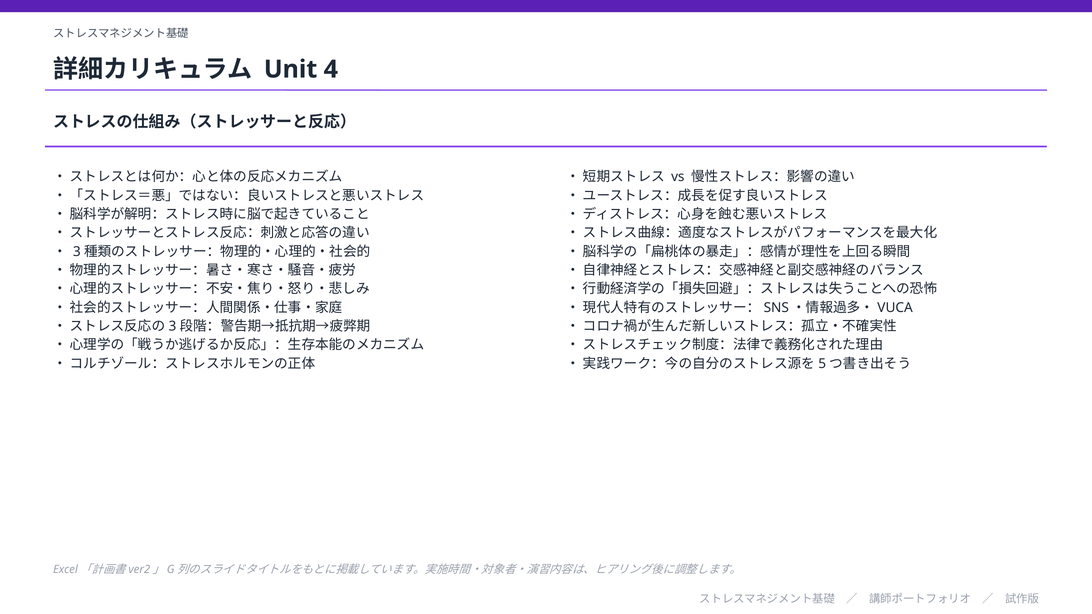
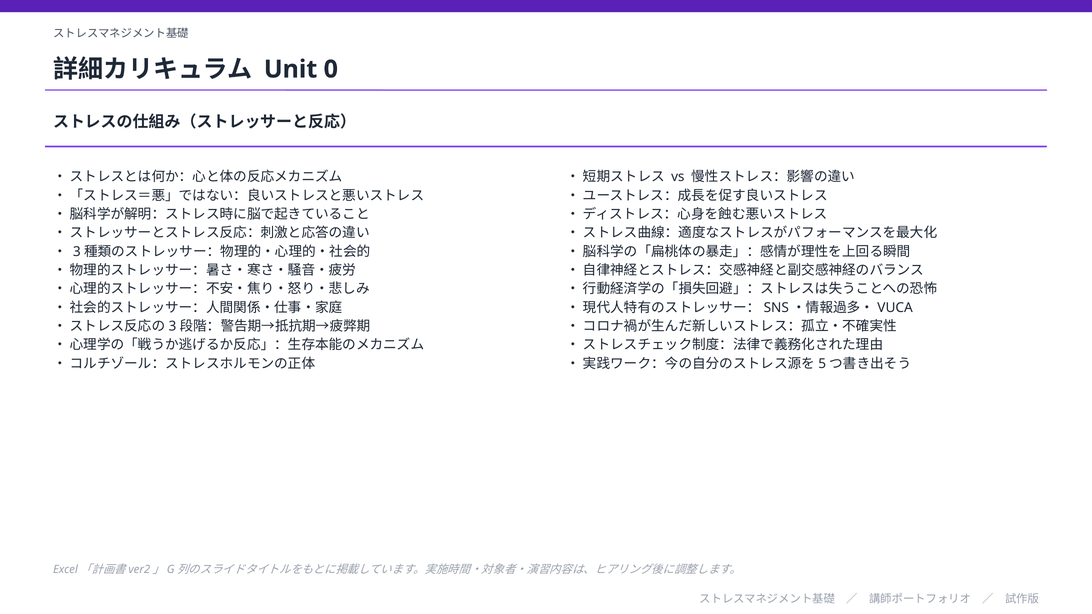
4: 4 -> 0
